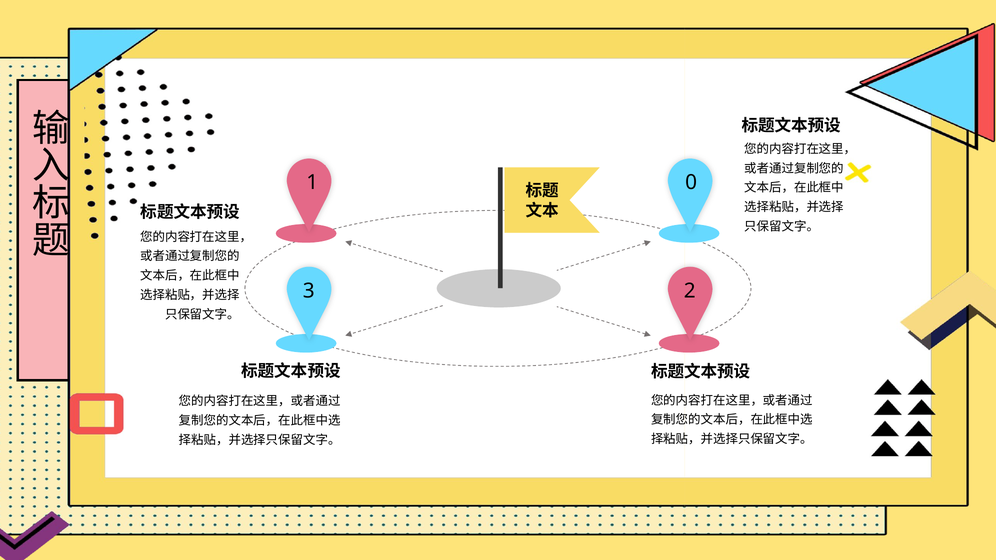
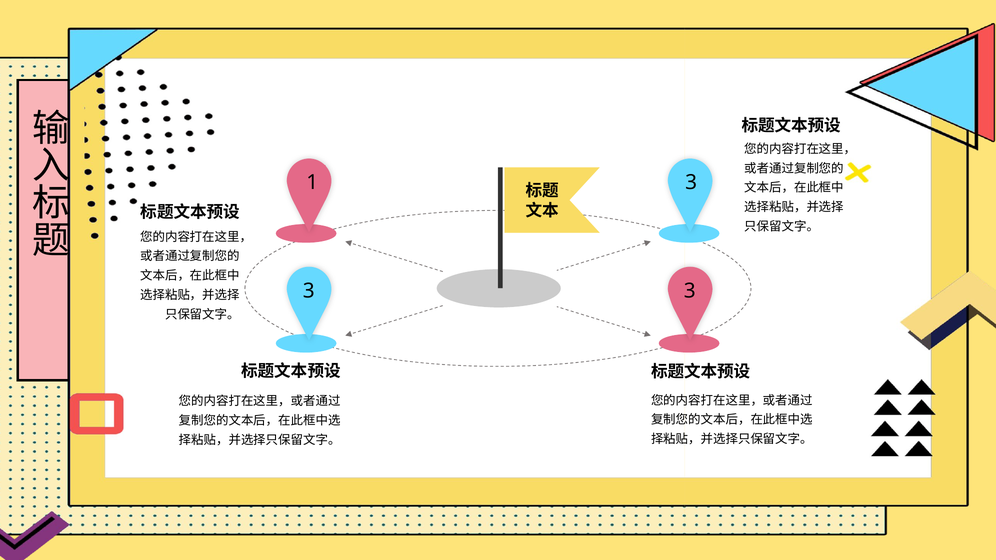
1 0: 0 -> 3
2 at (690, 291): 2 -> 3
